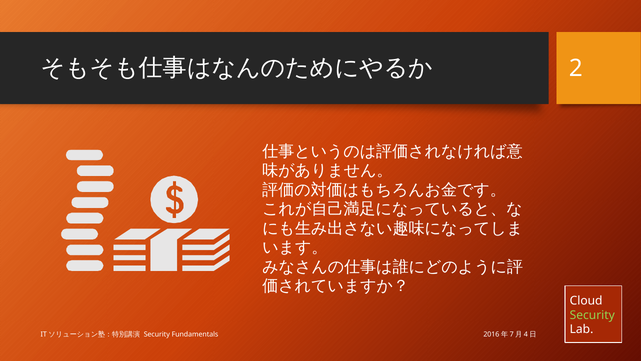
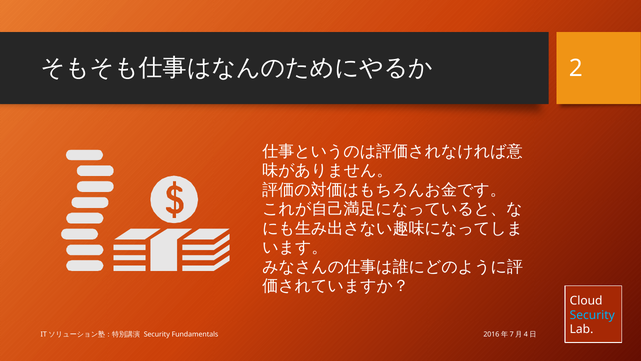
Security at (592, 315) colour: light green -> light blue
